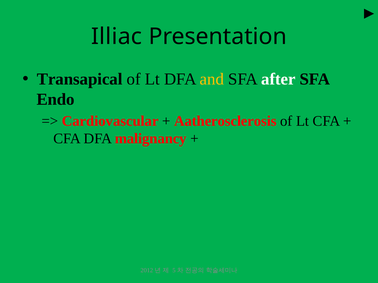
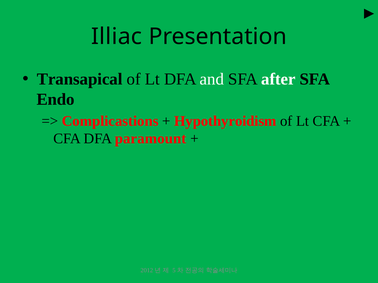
and colour: yellow -> white
Cardiovascular: Cardiovascular -> Complicastions
Aatherosclerosis: Aatherosclerosis -> Hypothyroidism
malignancy: malignancy -> paramount
